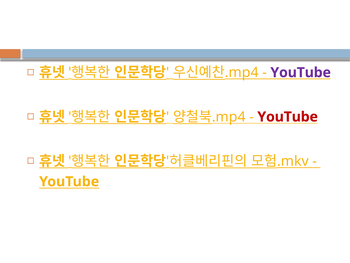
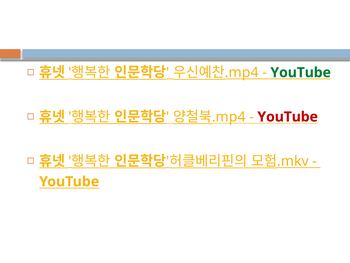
YouTube at (301, 72) colour: purple -> green
